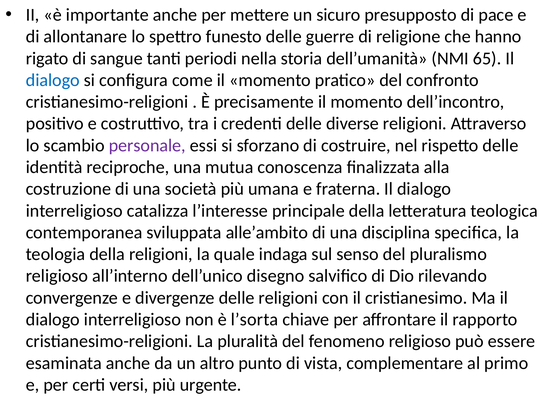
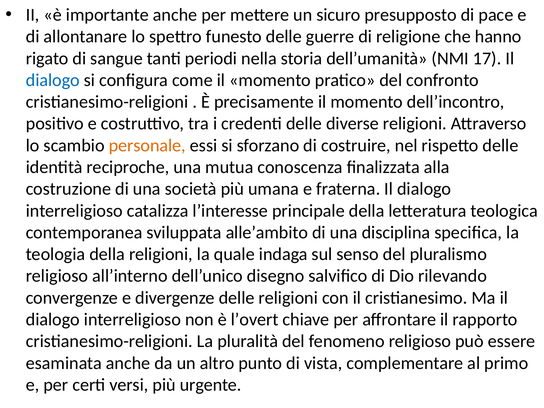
65: 65 -> 17
personale colour: purple -> orange
l’sorta: l’sorta -> l’overt
